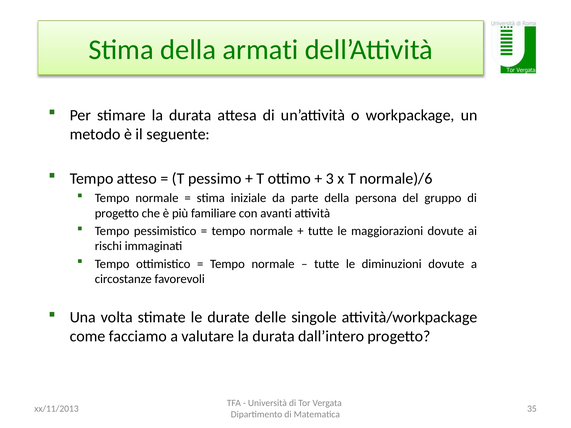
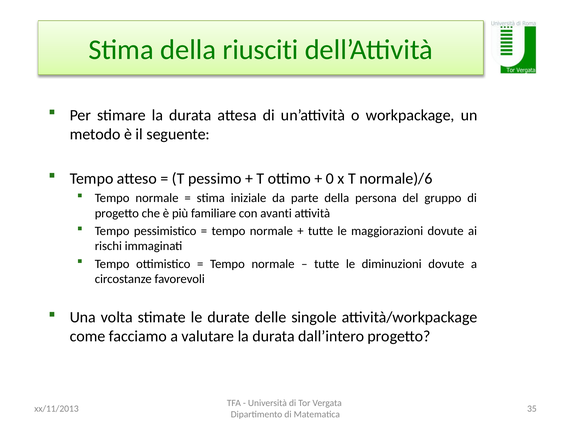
armati: armati -> riusciti
3: 3 -> 0
